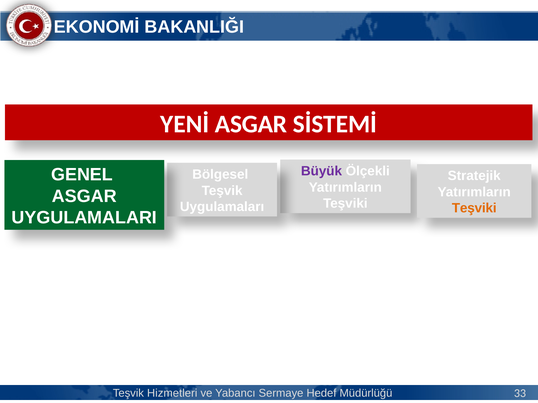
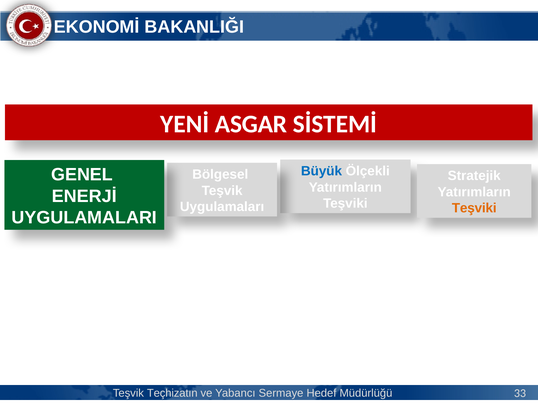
Büyük colour: purple -> blue
ASGAR at (84, 196): ASGAR -> ENERJİ
Hizmetleri: Hizmetleri -> Teçhizatın
